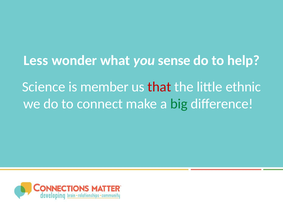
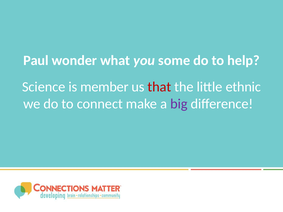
Less: Less -> Paul
sense: sense -> some
big colour: green -> purple
